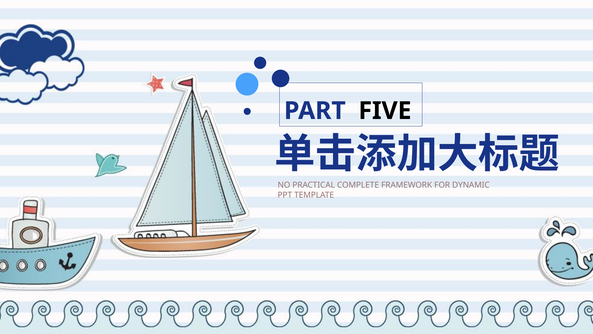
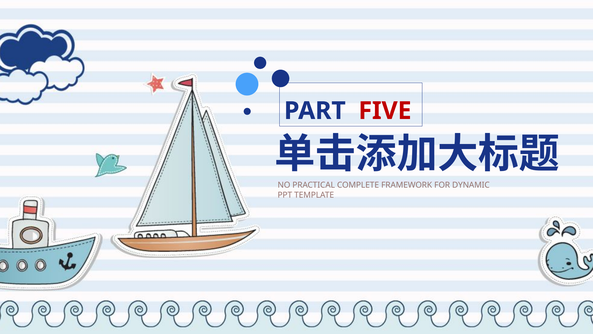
FIVE colour: black -> red
